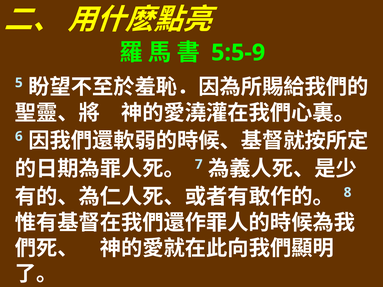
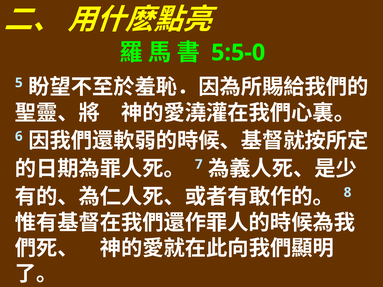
5:5-9: 5:5-9 -> 5:5-0
